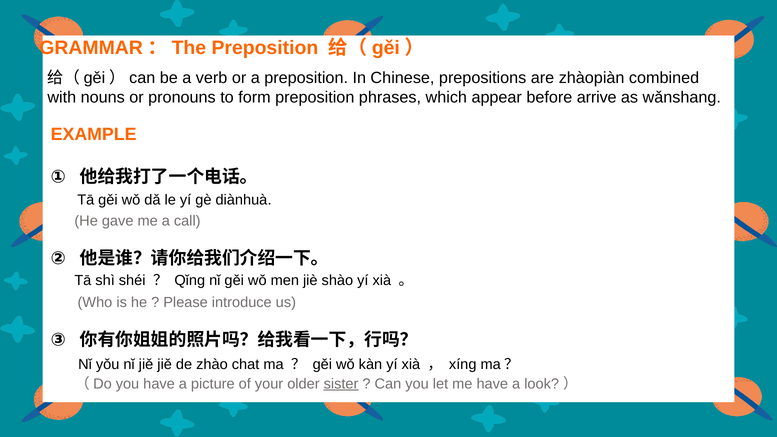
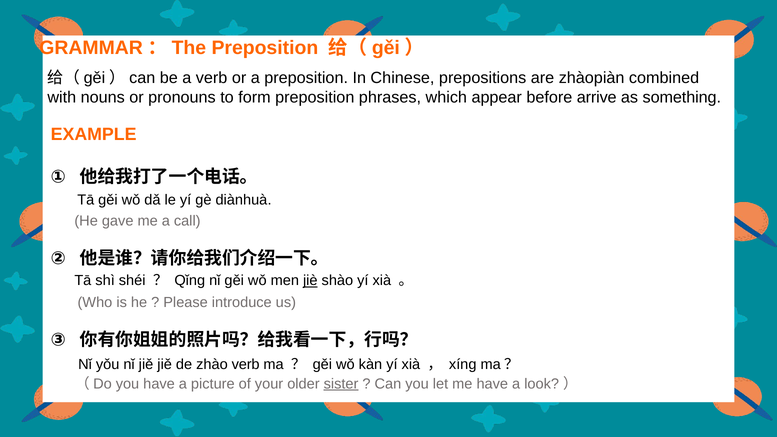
wǎnshang: wǎnshang -> something
jiè underline: none -> present
zhào chat: chat -> verb
